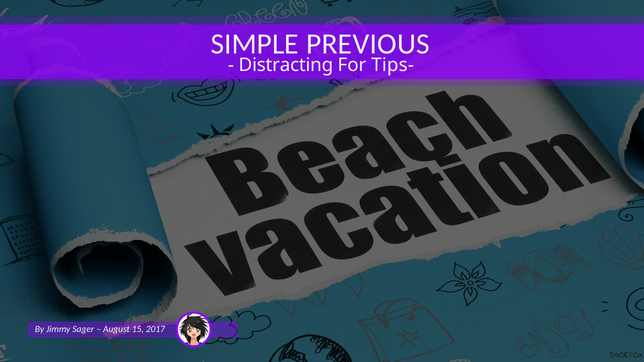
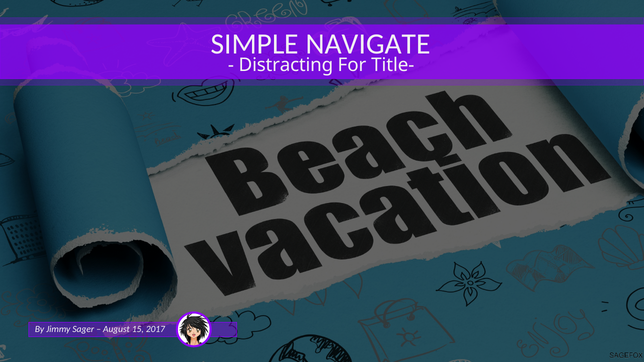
PREVIOUS: PREVIOUS -> NAVIGATE
Tips-: Tips- -> Title-
